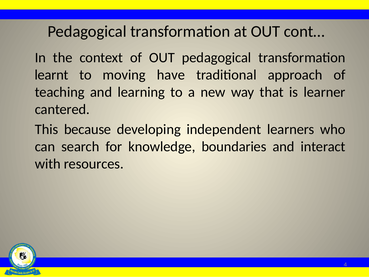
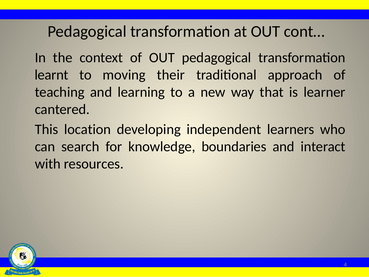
have: have -> their
because: because -> location
